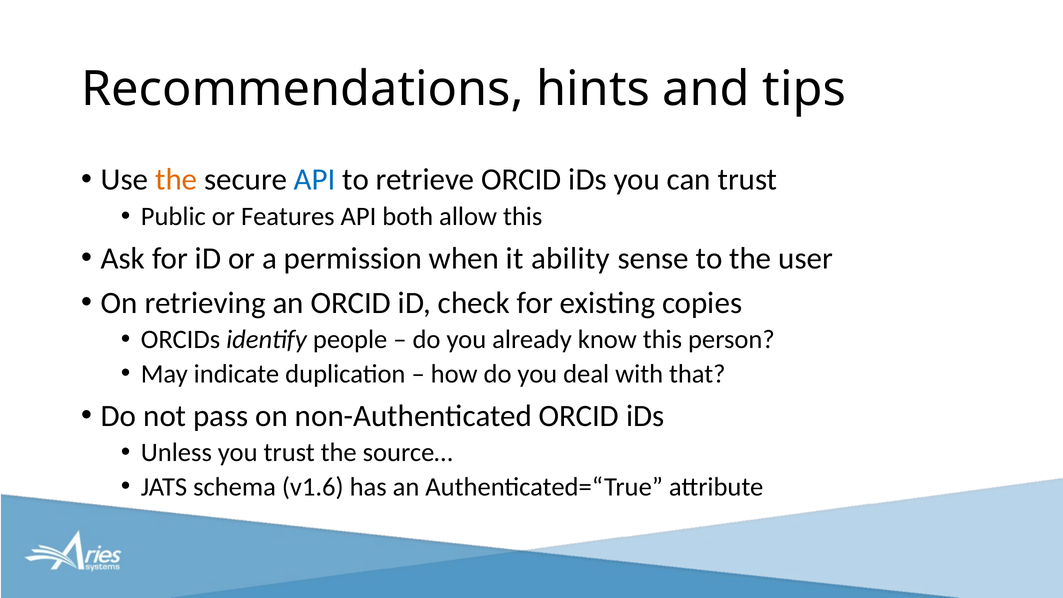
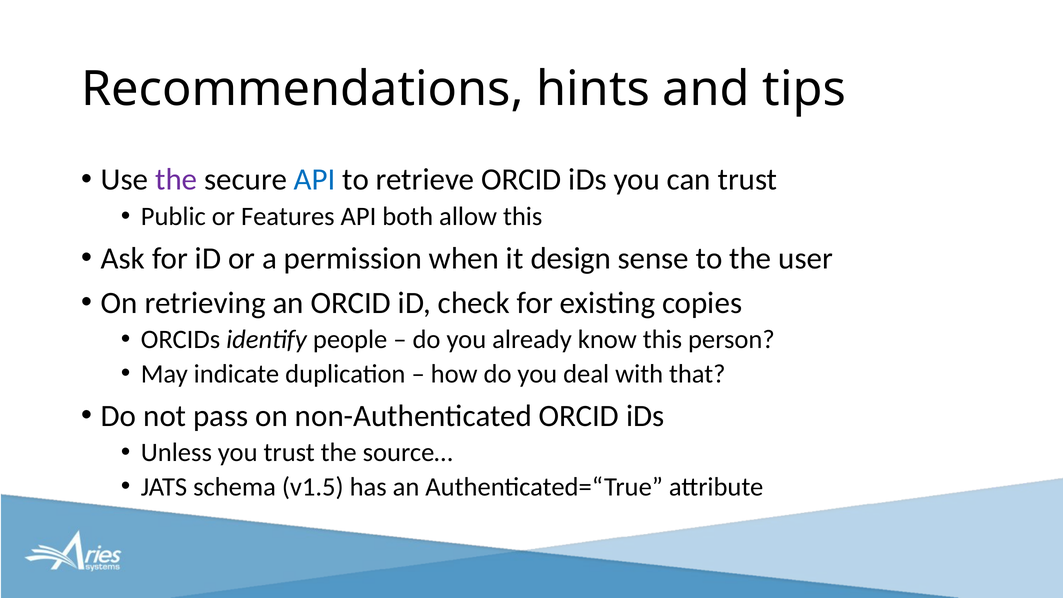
the at (176, 180) colour: orange -> purple
ability: ability -> design
v1.6: v1.6 -> v1.5
